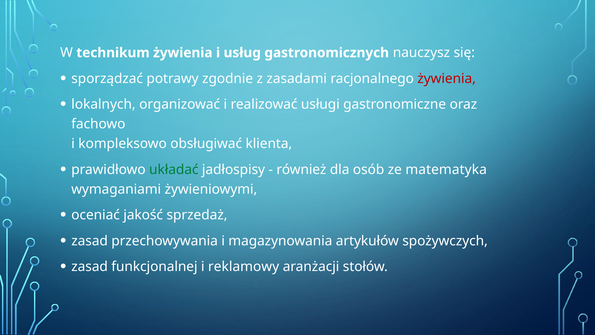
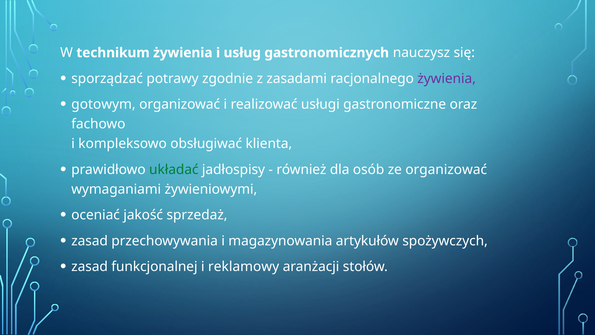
żywienia at (447, 79) colour: red -> purple
lokalnych: lokalnych -> gotowym
ze matematyka: matematyka -> organizować
